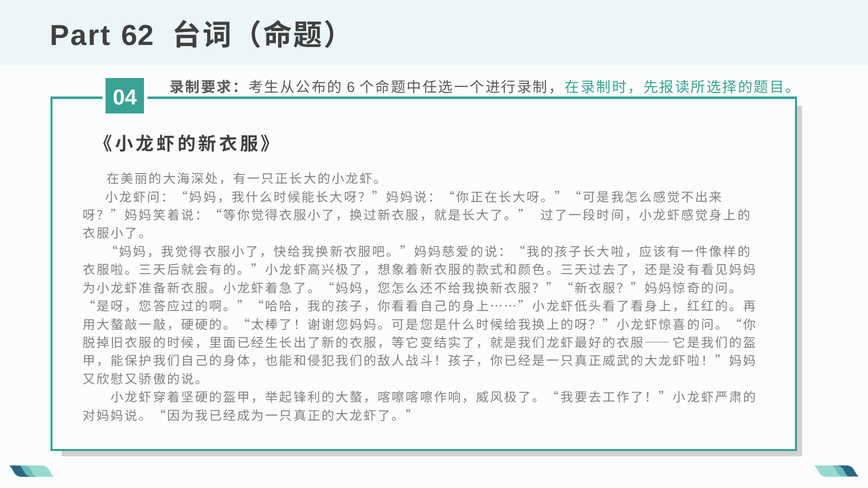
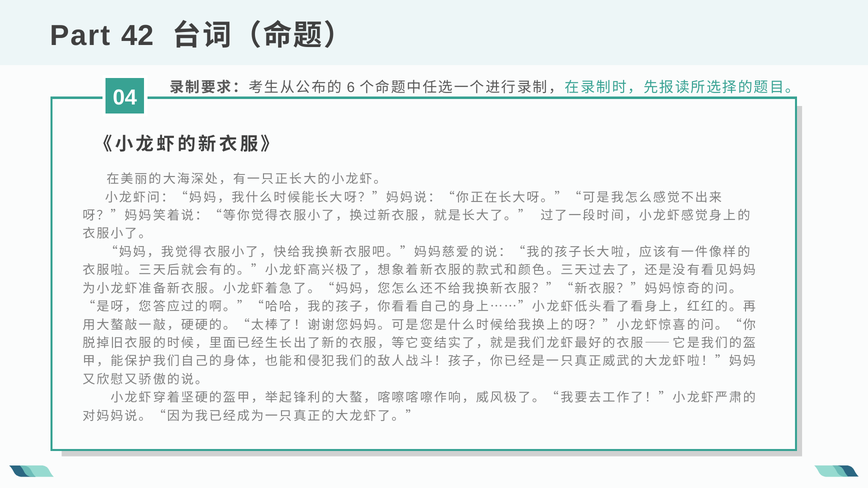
62: 62 -> 42
